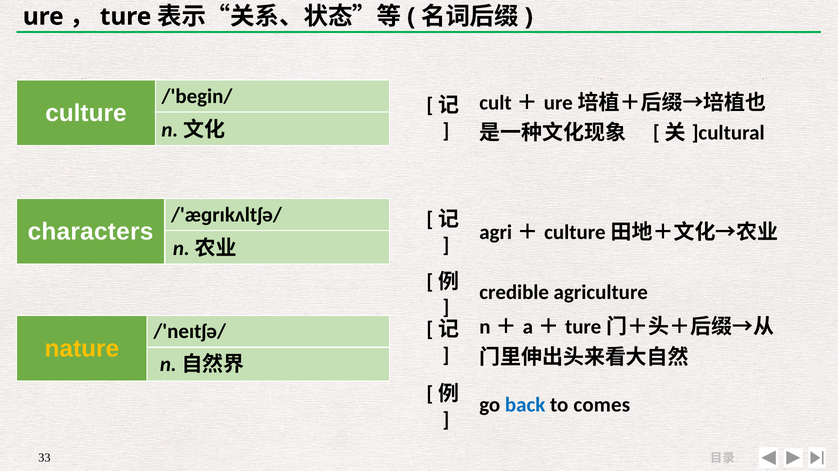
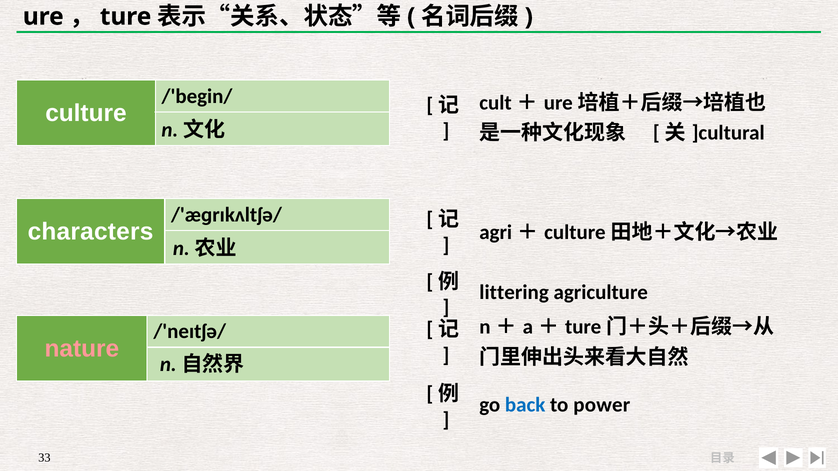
credible: credible -> littering
nature colour: yellow -> pink
comes: comes -> power
